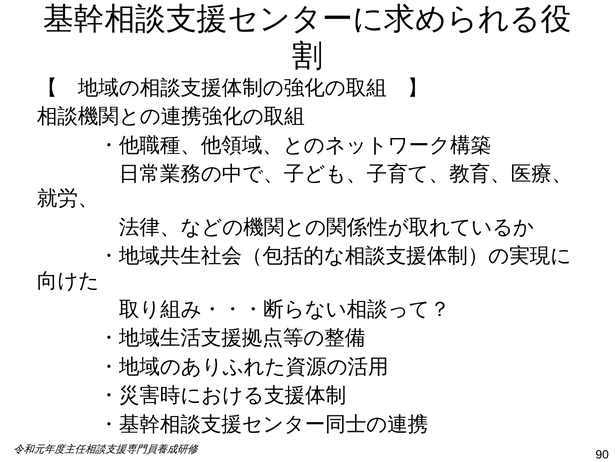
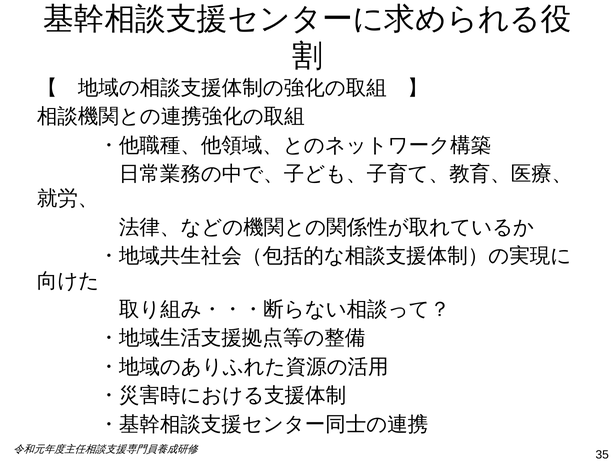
90: 90 -> 35
